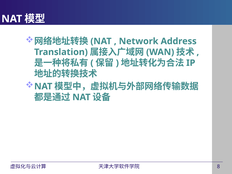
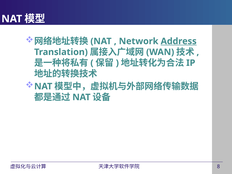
Address underline: none -> present
